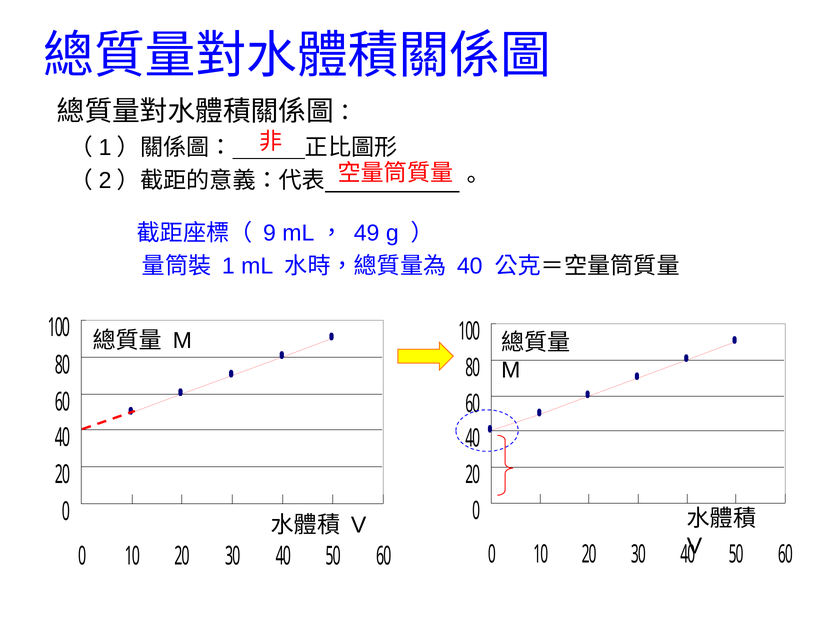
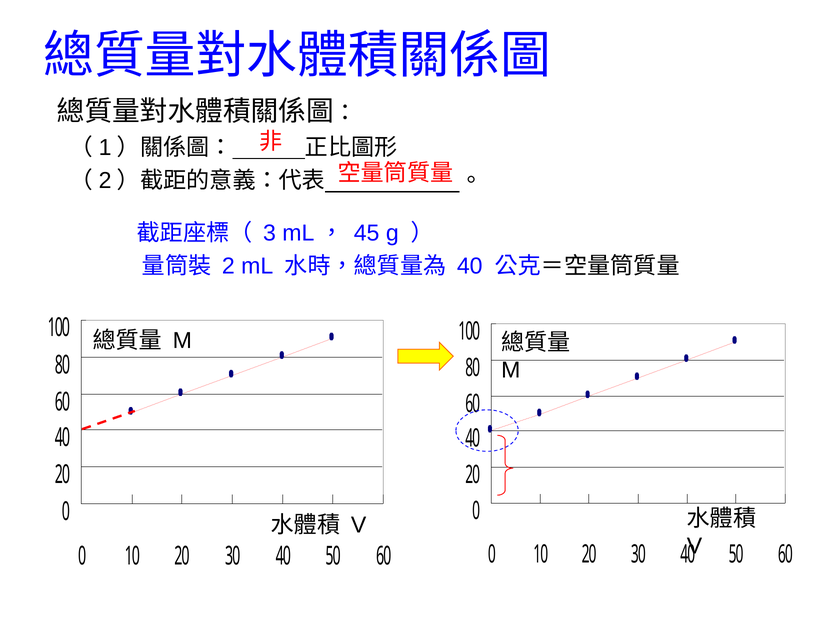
9: 9 -> 3
49: 49 -> 45
1: 1 -> 2
